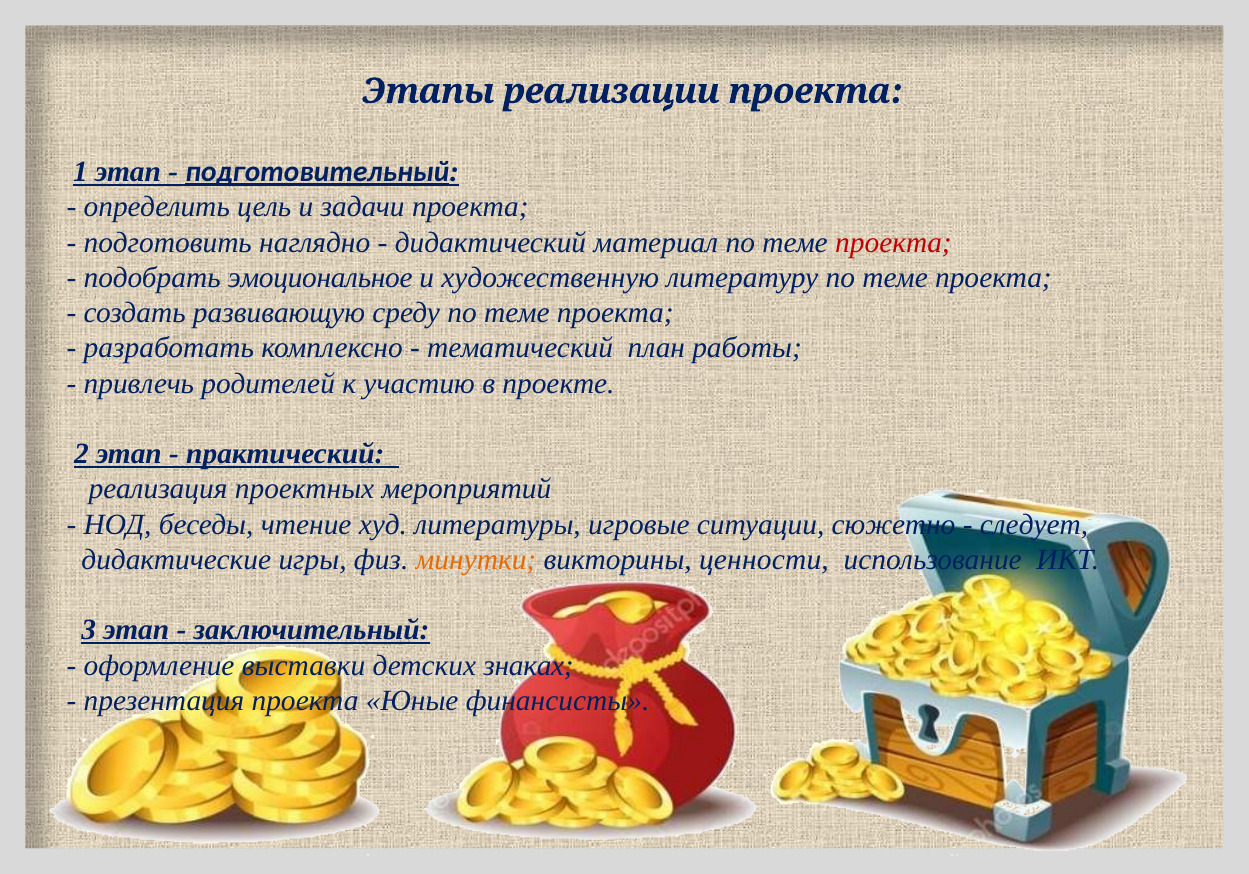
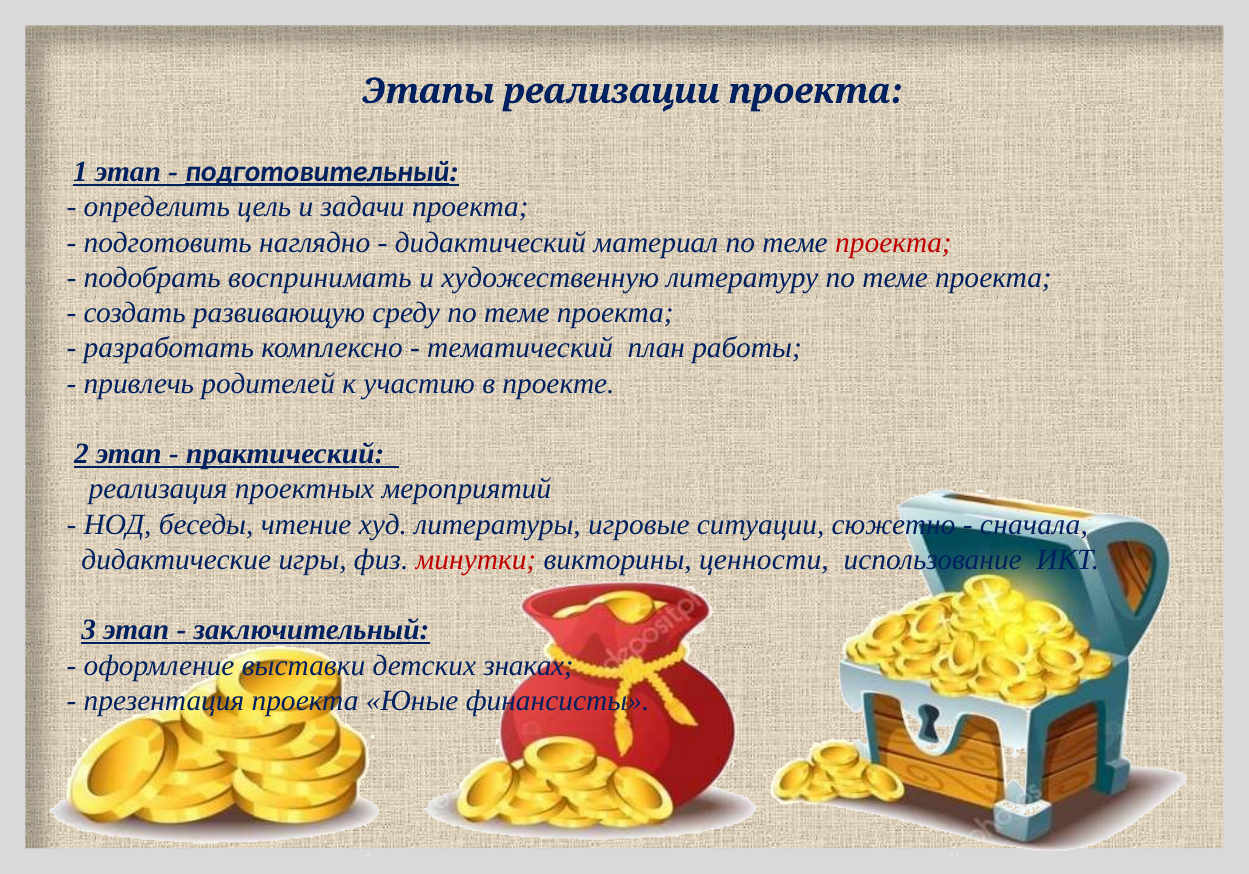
эмоциональное: эмоциональное -> воспринимать
следует: следует -> сначала
минутки colour: orange -> red
